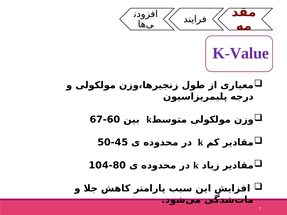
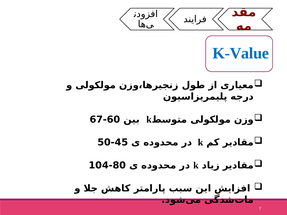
K-Value colour: purple -> blue
